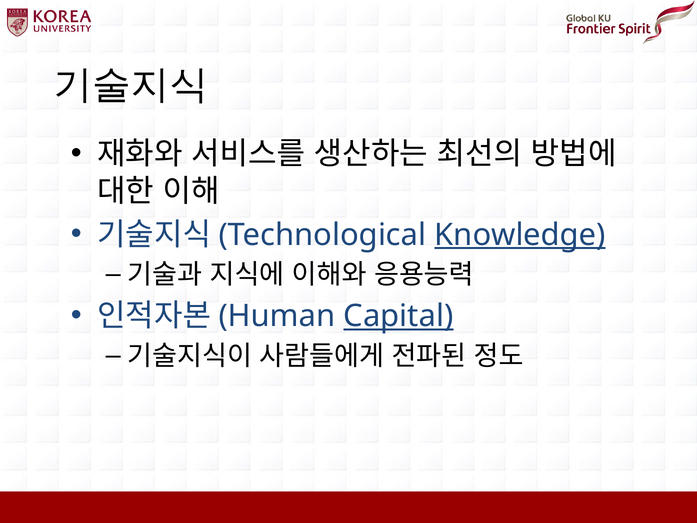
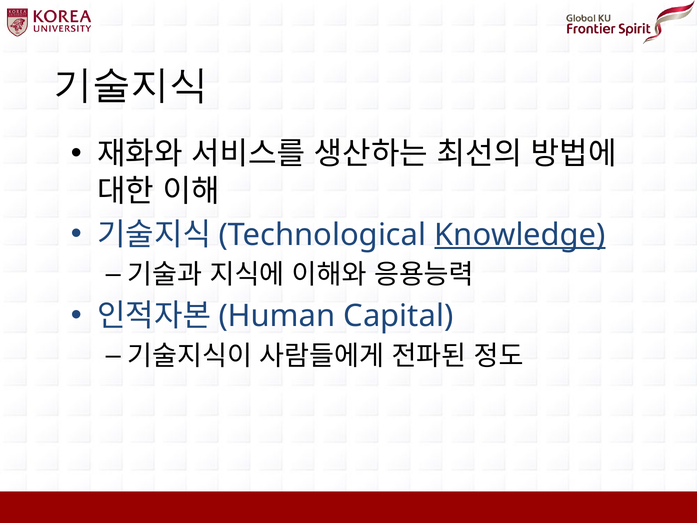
Capital underline: present -> none
